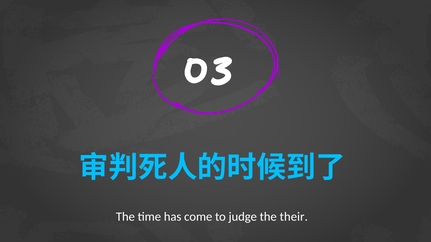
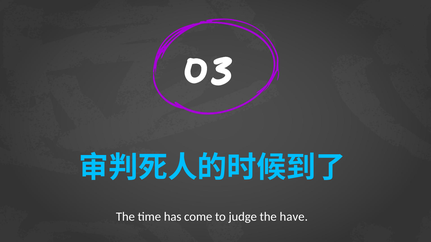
their: their -> have
